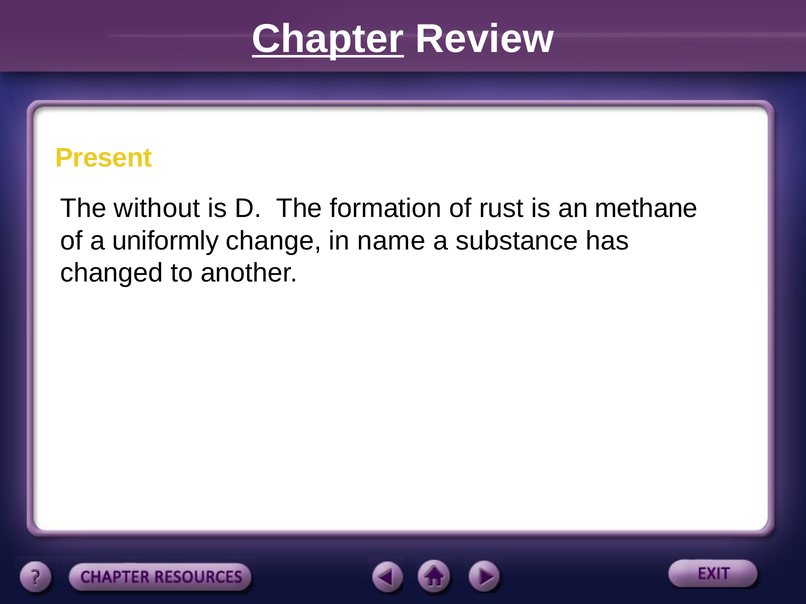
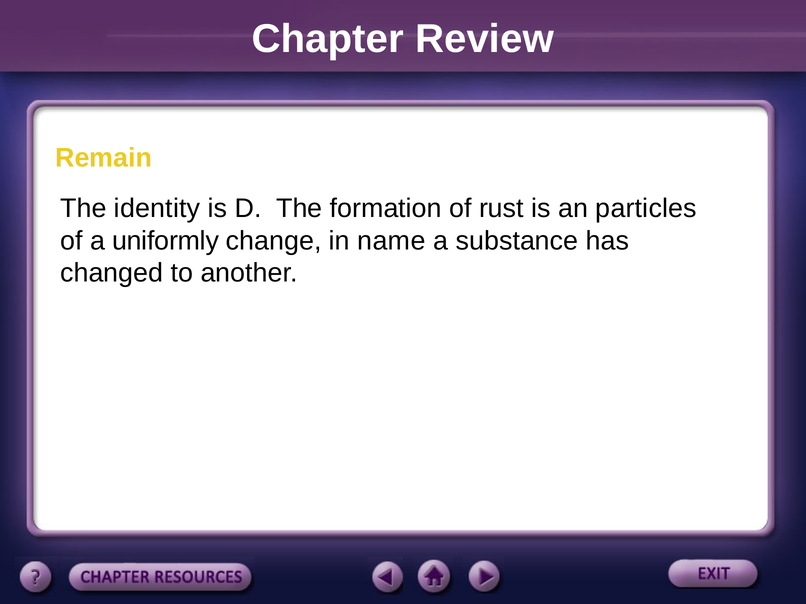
Chapter underline: present -> none
Present: Present -> Remain
without: without -> identity
methane: methane -> particles
